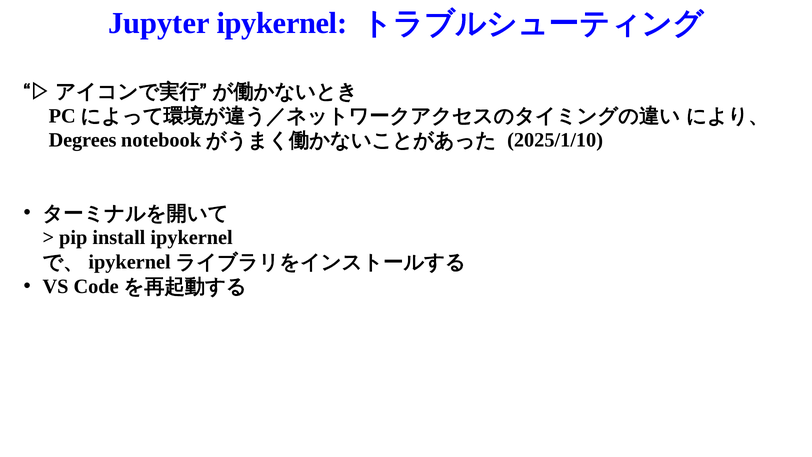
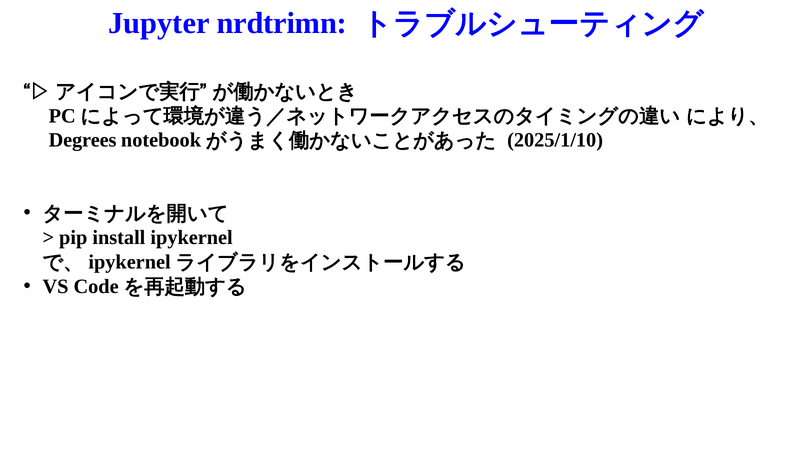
Jupyter ipykernel: ipykernel -> nrdtrimn
